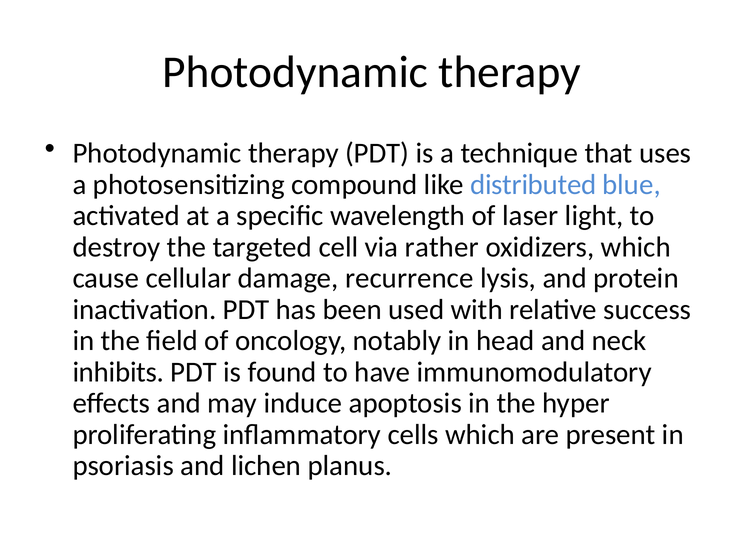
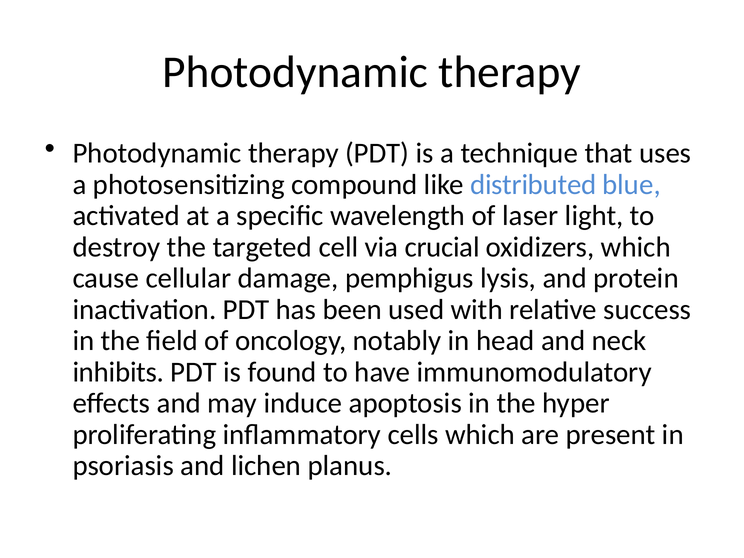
rather: rather -> crucial
recurrence: recurrence -> pemphigus
